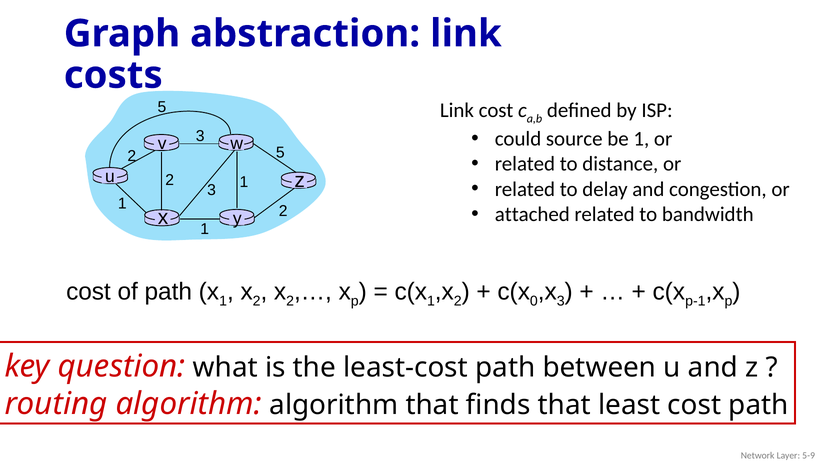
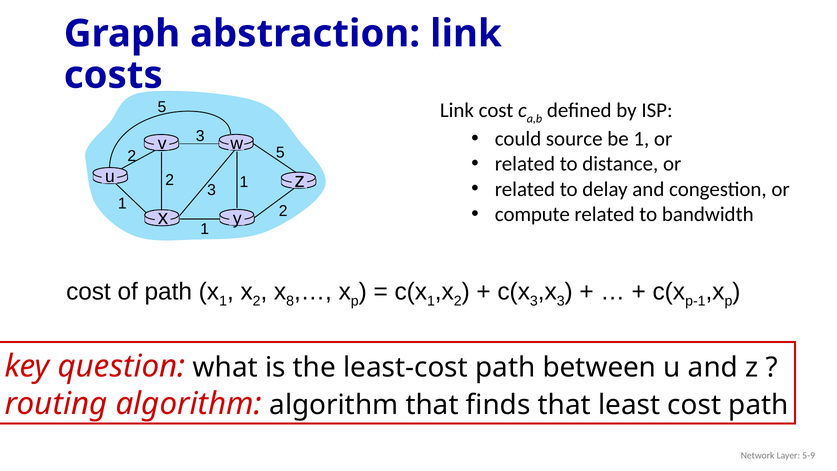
attached: attached -> compute
2 at (290, 301): 2 -> 8
0 at (534, 301): 0 -> 3
